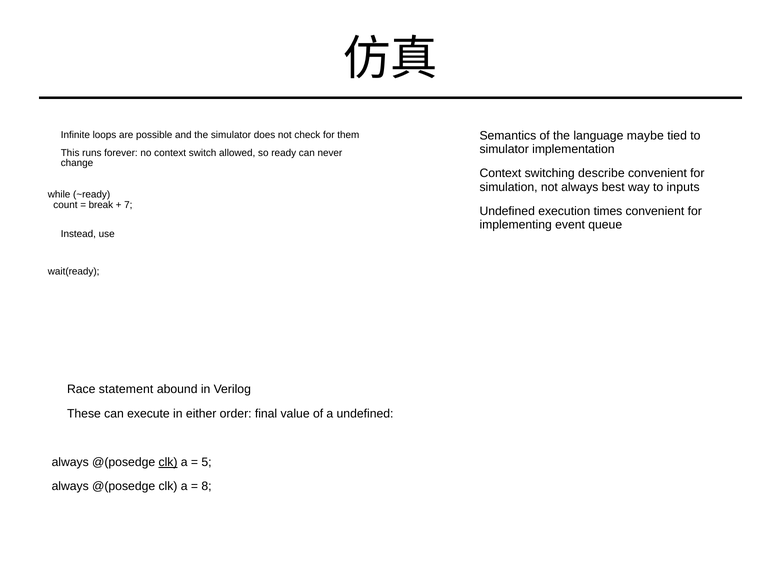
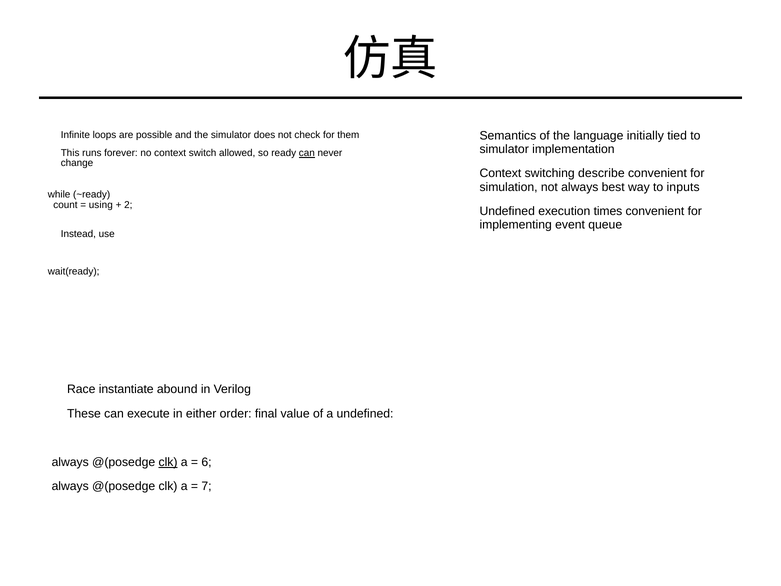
maybe: maybe -> initially
can at (307, 153) underline: none -> present
break: break -> using
7: 7 -> 2
statement: statement -> instantiate
5: 5 -> 6
8: 8 -> 7
